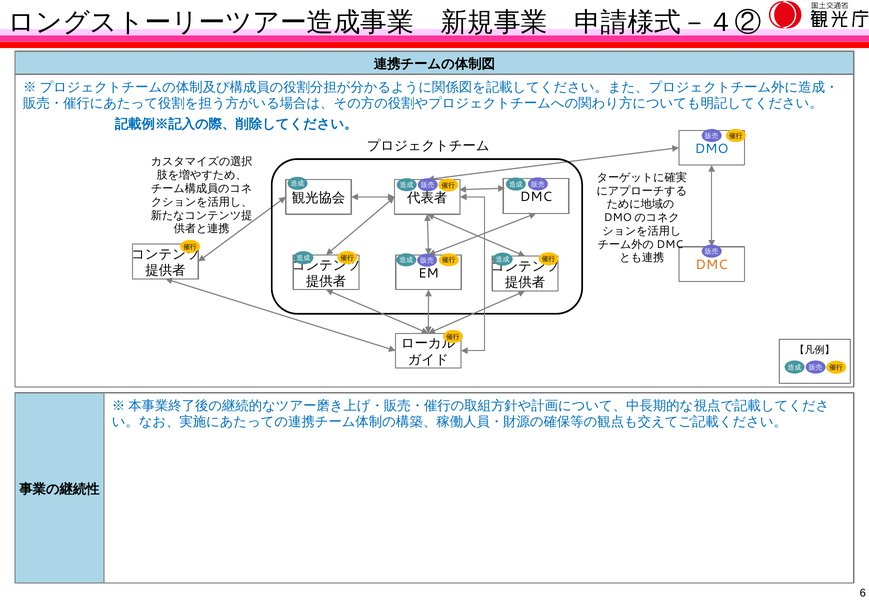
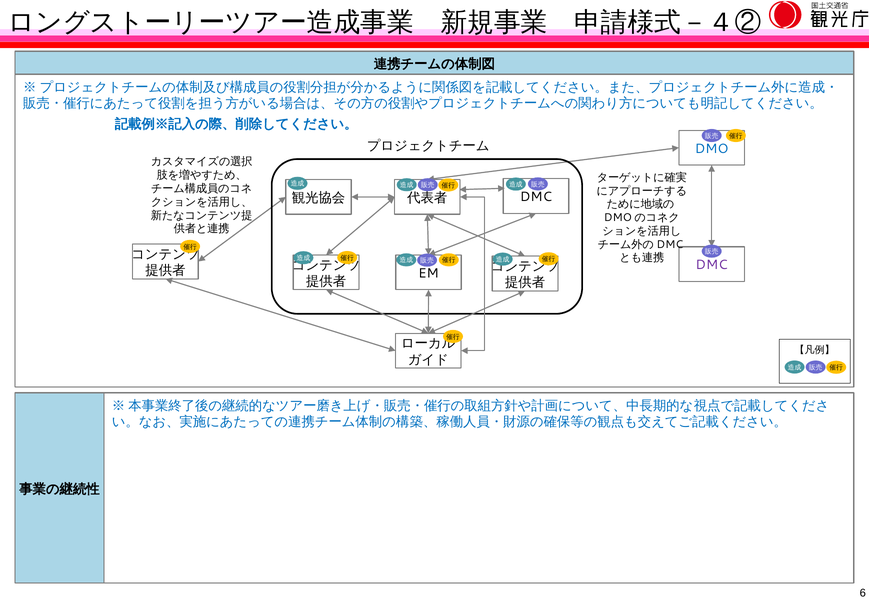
DMC at (712, 265) colour: orange -> purple
